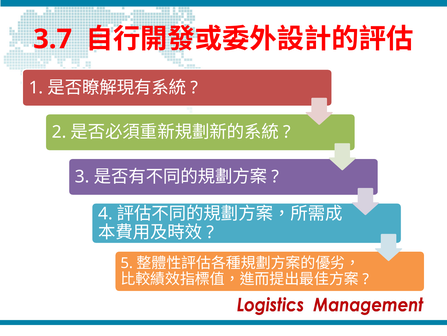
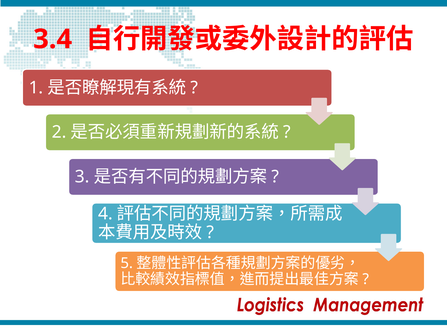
3.7: 3.7 -> 3.4
